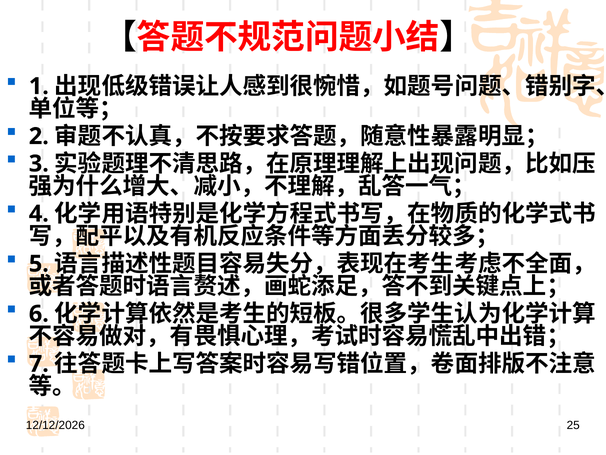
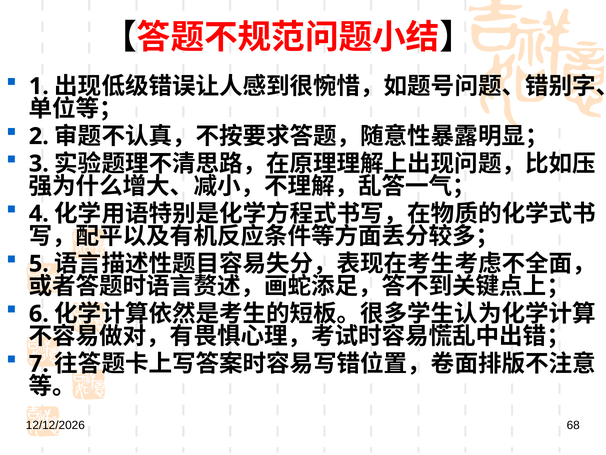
25: 25 -> 68
